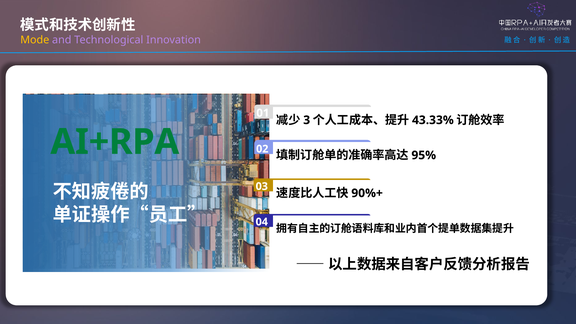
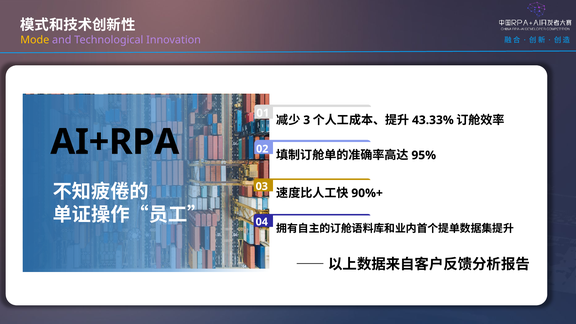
AI+RPA colour: green -> black
